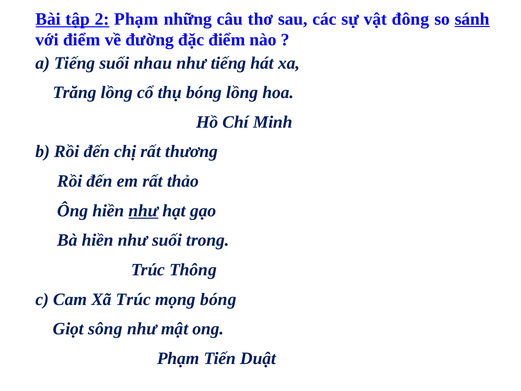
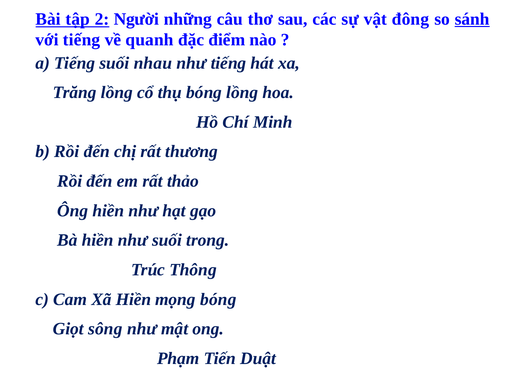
2 Phạm: Phạm -> Người
với điểm: điểm -> tiếng
đường: đường -> quanh
như at (143, 211) underline: present -> none
Xã Trúc: Trúc -> Hiền
